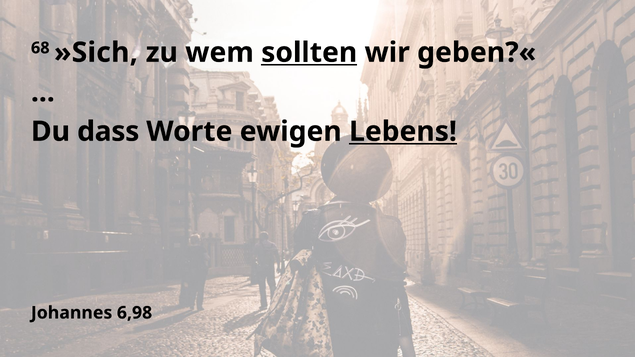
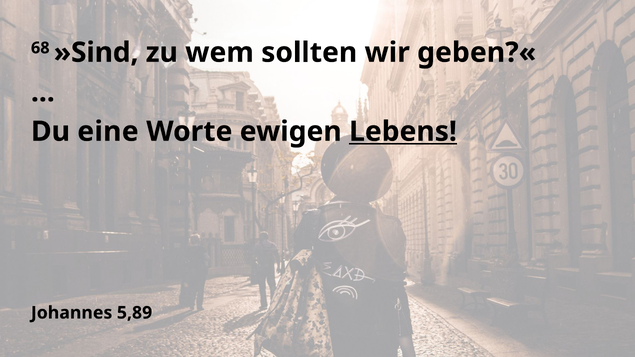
»Sich: »Sich -> »Sind
sollten underline: present -> none
dass: dass -> eine
6,98: 6,98 -> 5,89
